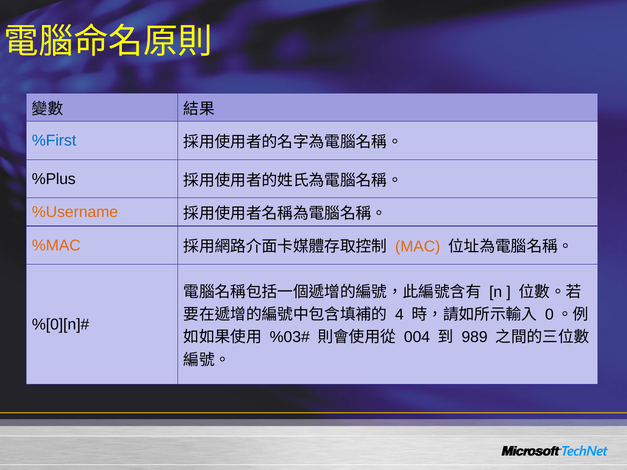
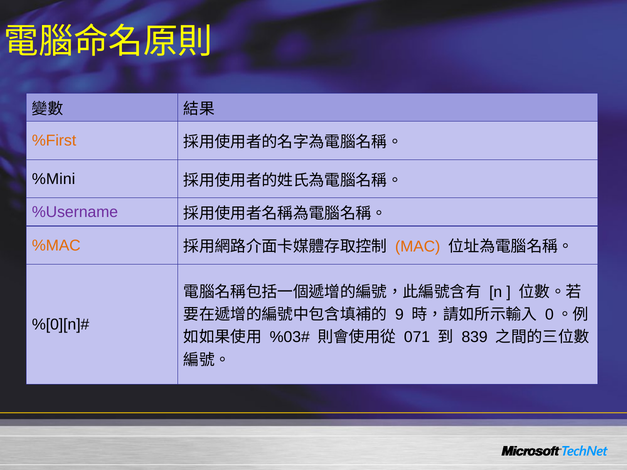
%First colour: blue -> orange
%Plus: %Plus -> %Mini
%Username colour: orange -> purple
4: 4 -> 9
004: 004 -> 071
989: 989 -> 839
